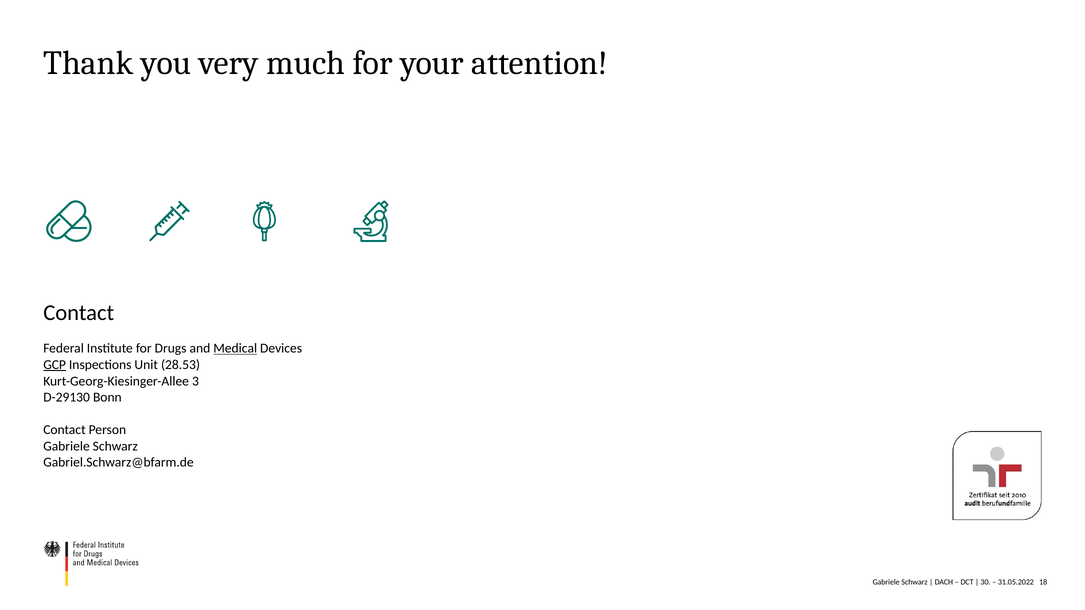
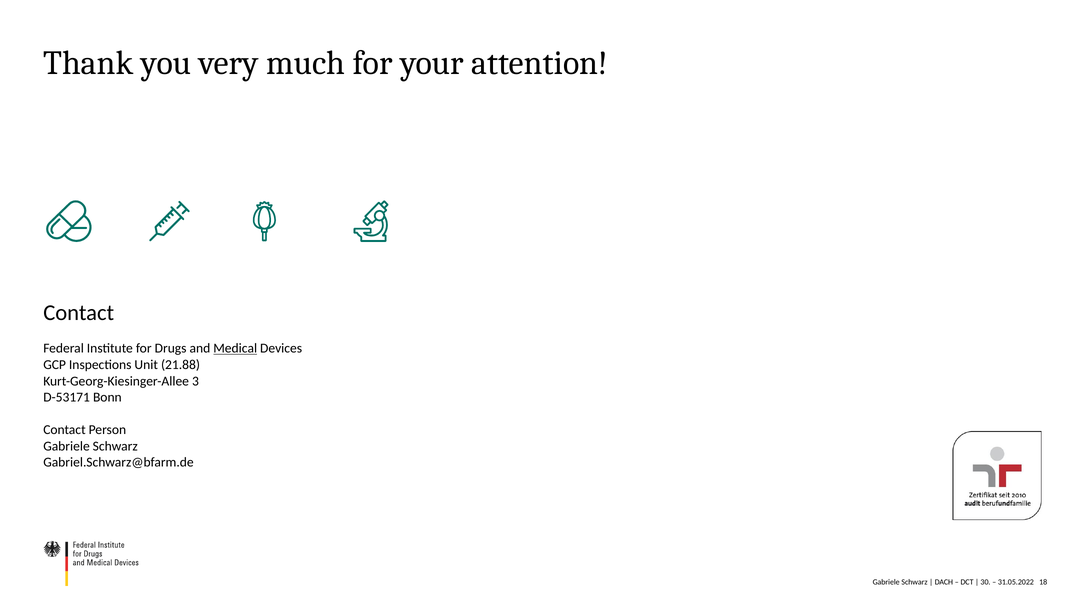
GCP underline: present -> none
28.53: 28.53 -> 21.88
D-29130: D-29130 -> D-53171
